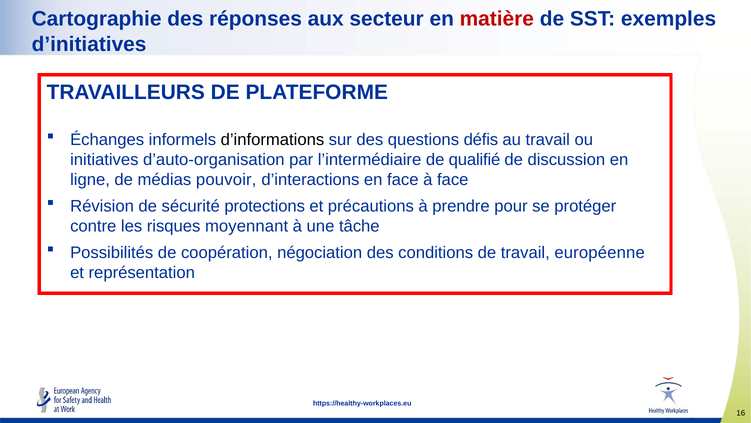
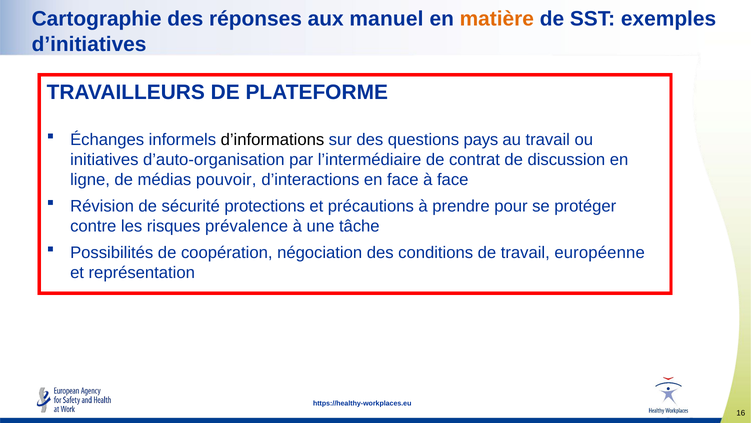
secteur: secteur -> manuel
matière colour: red -> orange
défis: défis -> pays
qualifié: qualifié -> contrat
moyennant: moyennant -> prévalence
